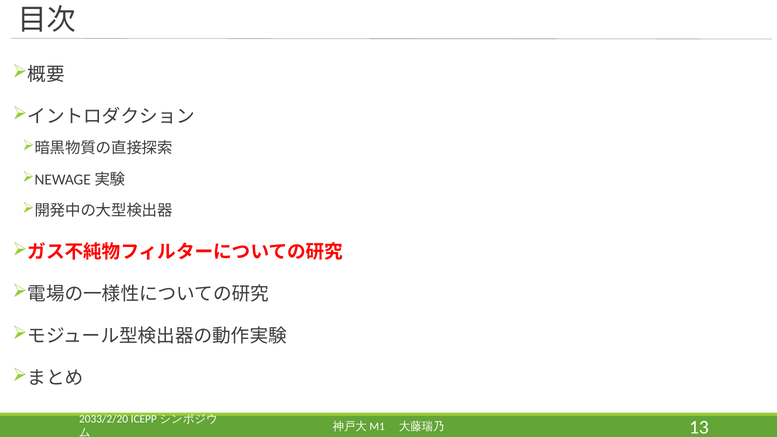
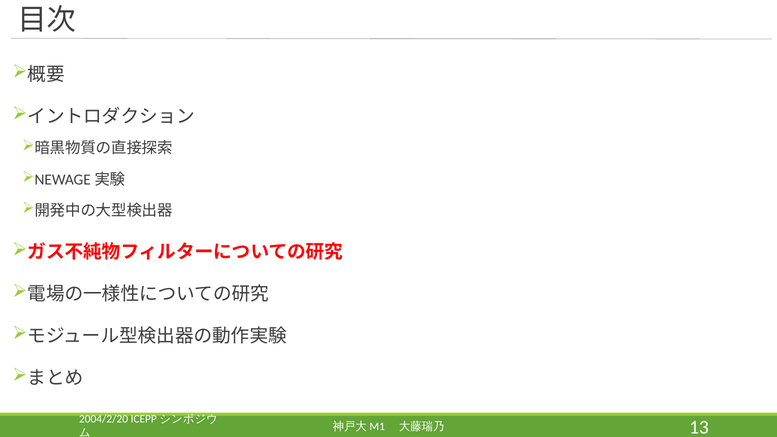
2033/2/20: 2033/2/20 -> 2004/2/20
